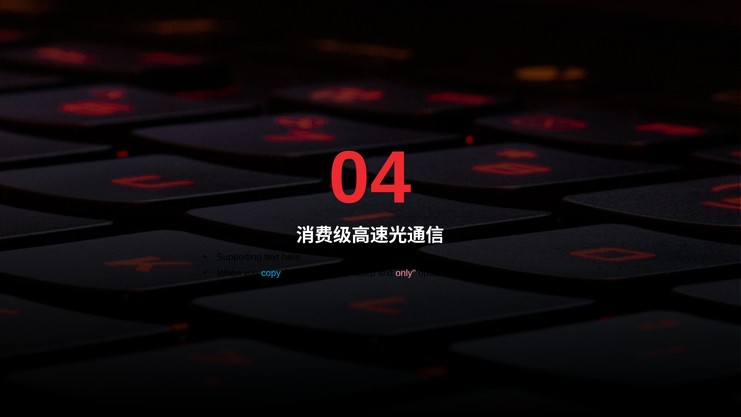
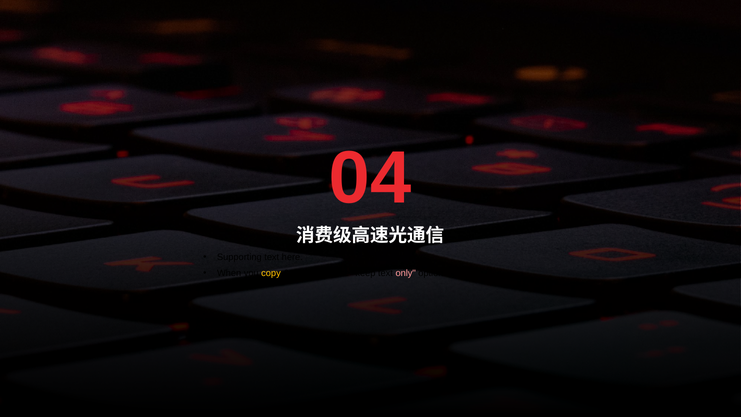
copy colour: light blue -> yellow
